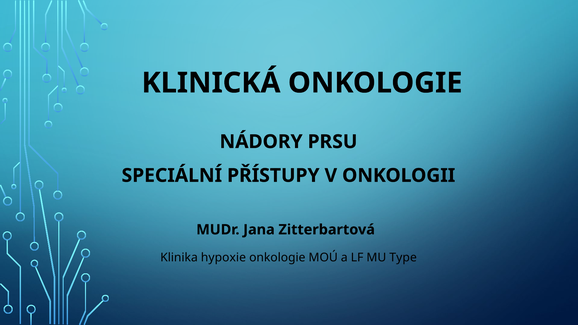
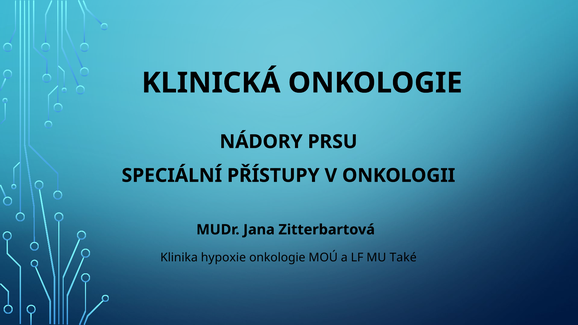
Type: Type -> Také
